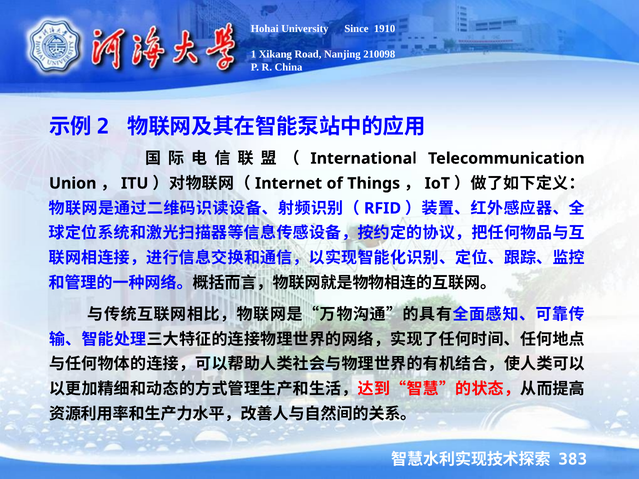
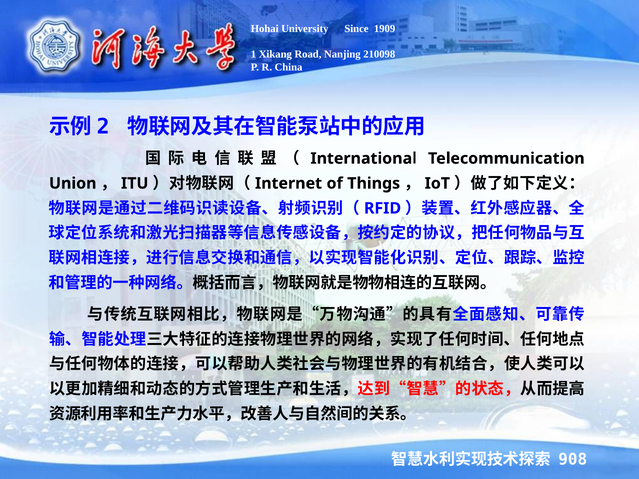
1910: 1910 -> 1909
383: 383 -> 908
